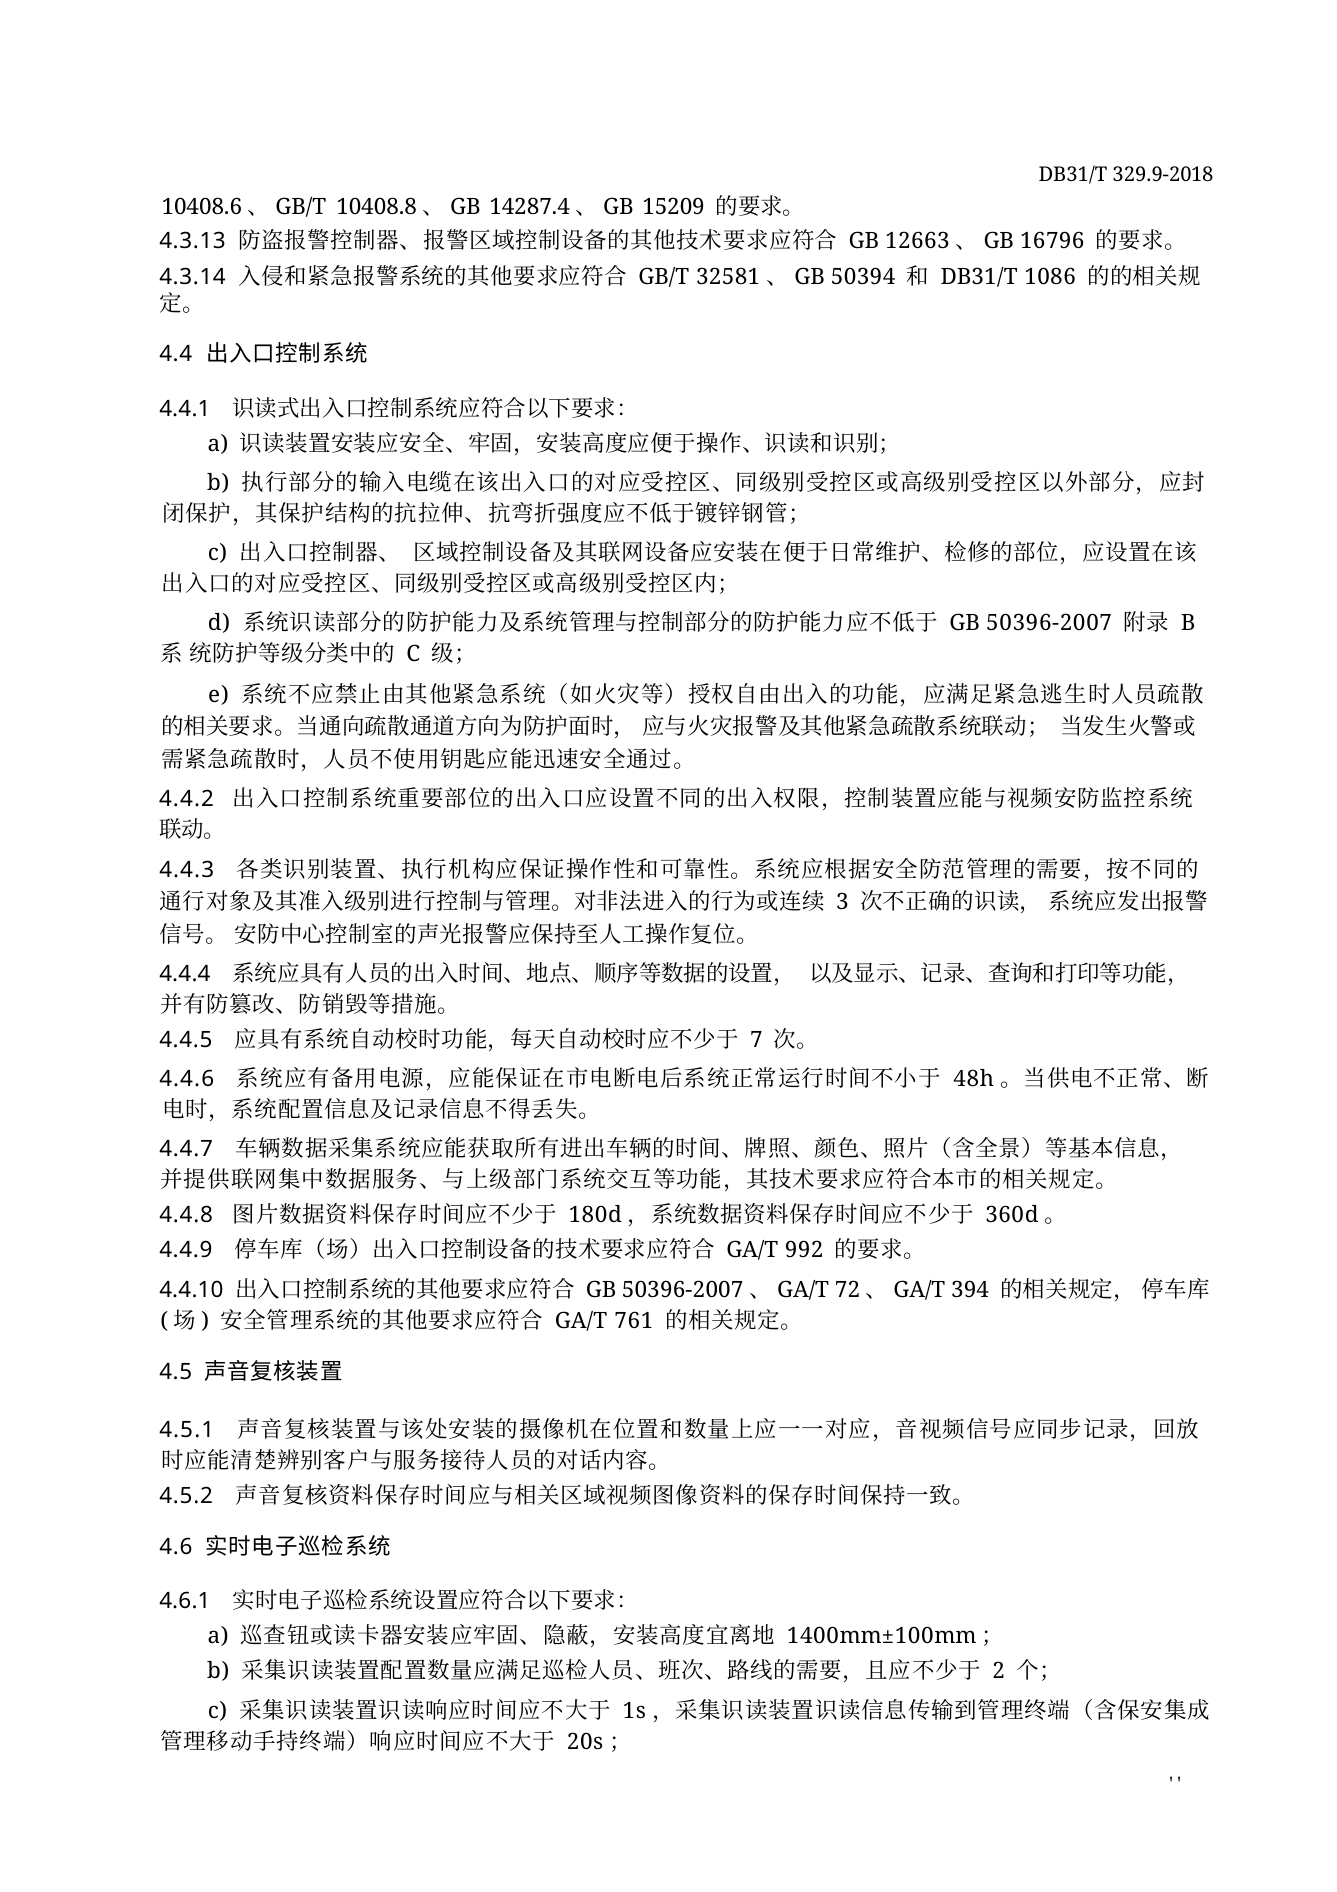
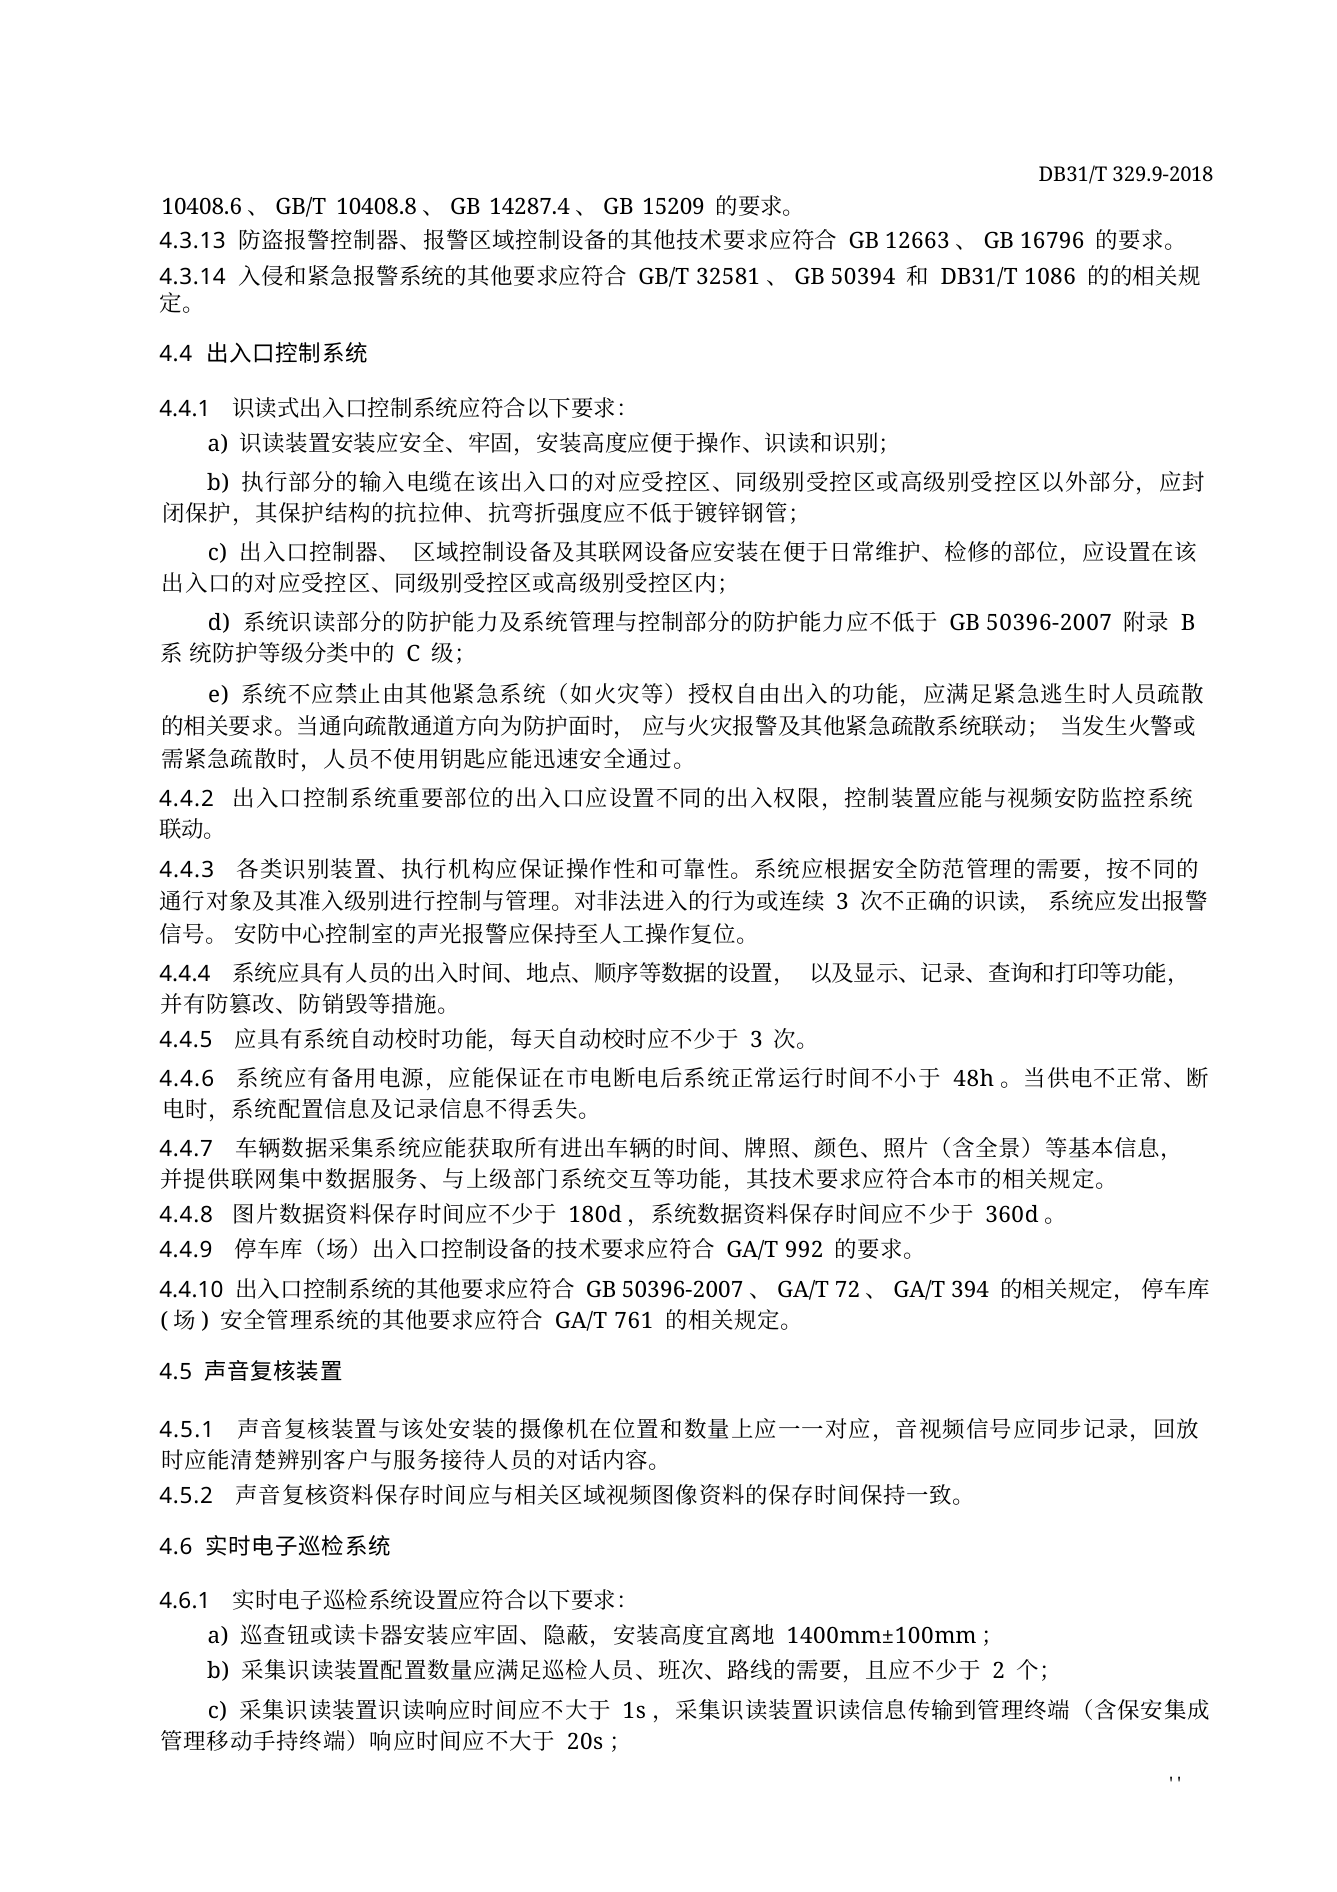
7 at (756, 1040): 7 -> 3
